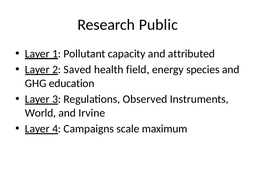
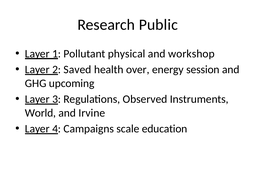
capacity: capacity -> physical
attributed: attributed -> workshop
field: field -> over
species: species -> session
education: education -> upcoming
maximum: maximum -> education
